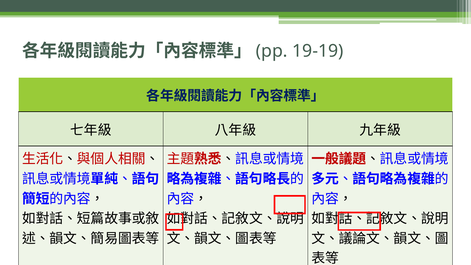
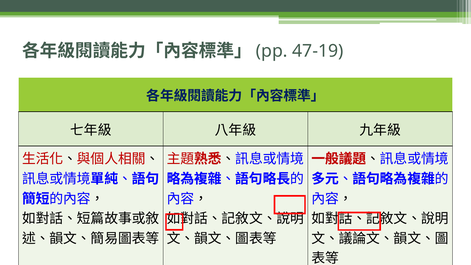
19-19: 19-19 -> 47-19
